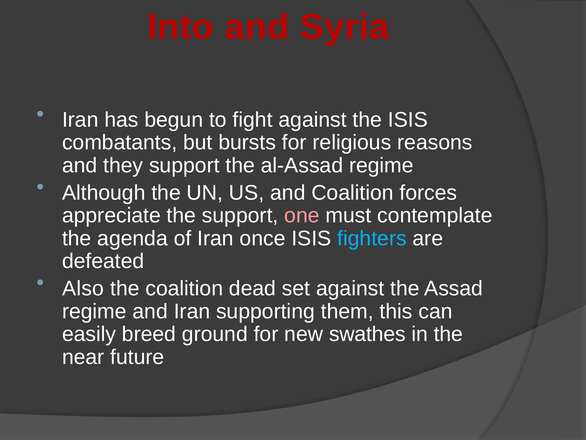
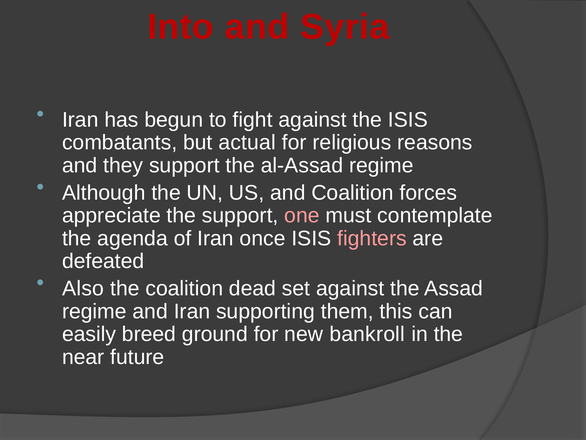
bursts: bursts -> actual
fighters colour: light blue -> pink
swathes: swathes -> bankroll
